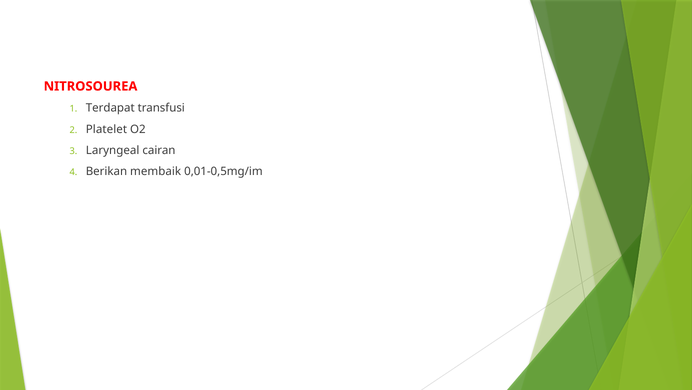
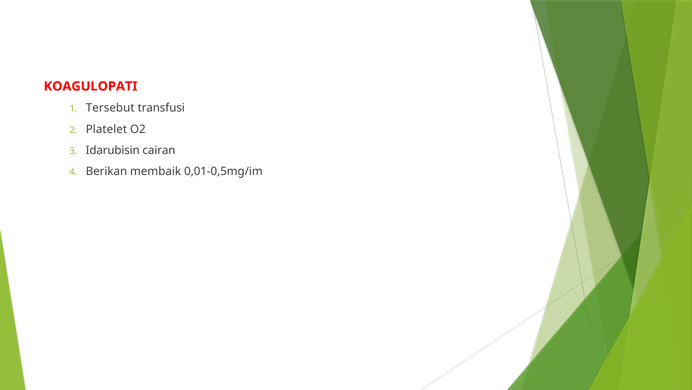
NITROSOUREA: NITROSOUREA -> KOAGULOPATI
Terdapat: Terdapat -> Tersebut
Laryngeal: Laryngeal -> Idarubisin
